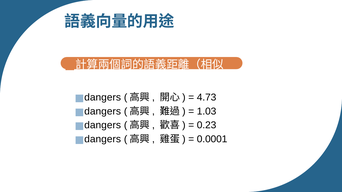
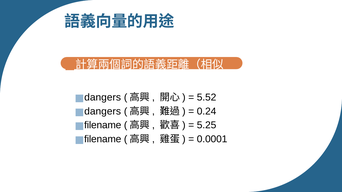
4.73: 4.73 -> 5.52
1.03: 1.03 -> 0.24
dangers at (103, 125): dangers -> filename
0.23: 0.23 -> 5.25
dangers at (103, 139): dangers -> filename
